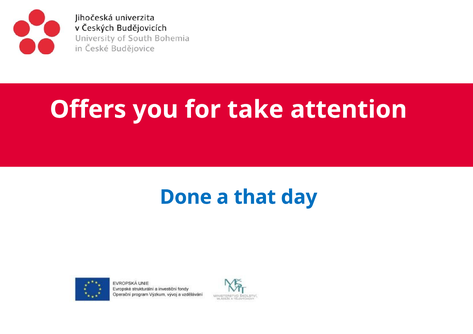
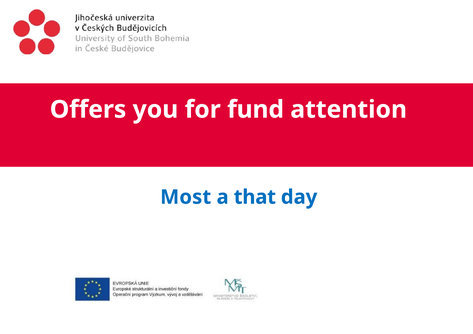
take: take -> fund
Done: Done -> Most
